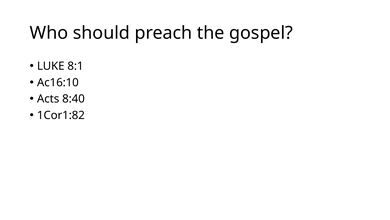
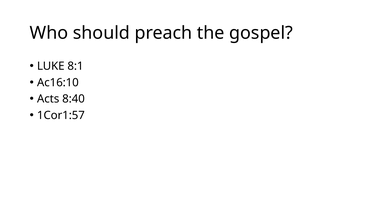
1Cor1:82: 1Cor1:82 -> 1Cor1:57
